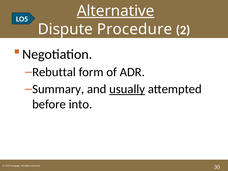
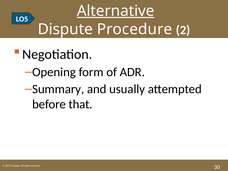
Rebuttal: Rebuttal -> Opening
usually underline: present -> none
into: into -> that
